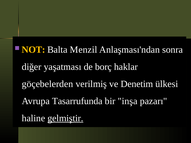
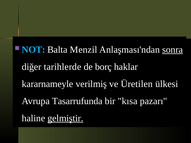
NOT colour: yellow -> light blue
sonra underline: none -> present
yaşatması: yaşatması -> tarihlerde
göçebelerden: göçebelerden -> kararnameyle
Denetim: Denetim -> Üretilen
inşa: inşa -> kısa
